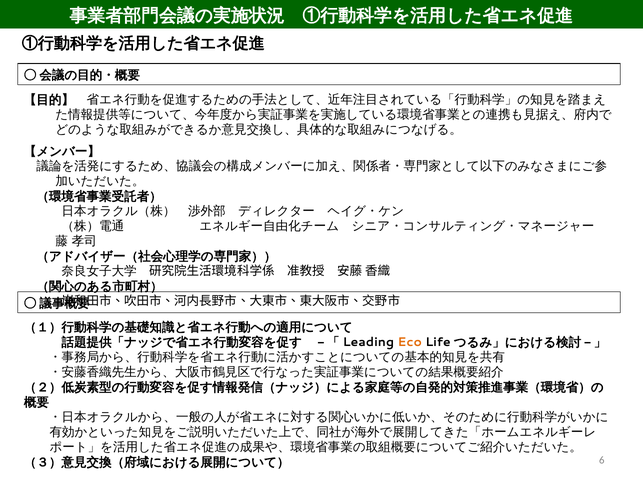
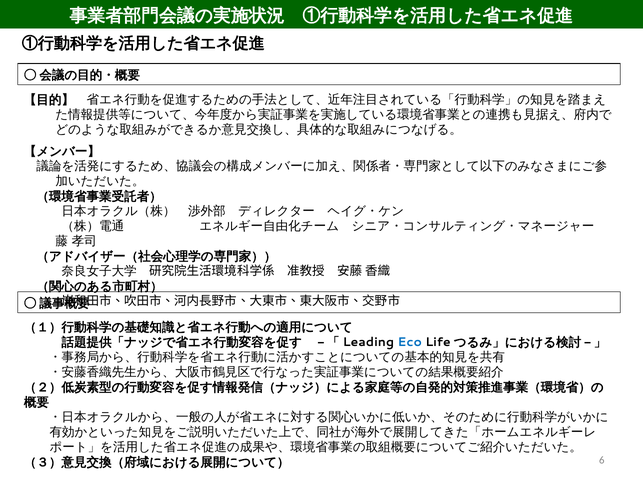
Eco colour: orange -> blue
